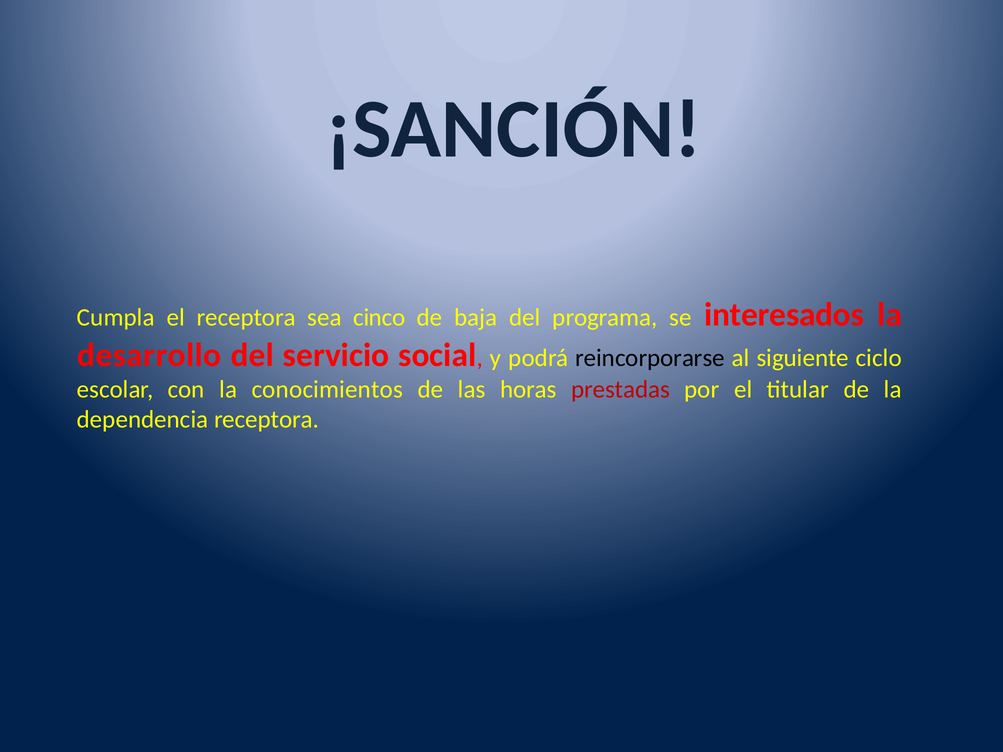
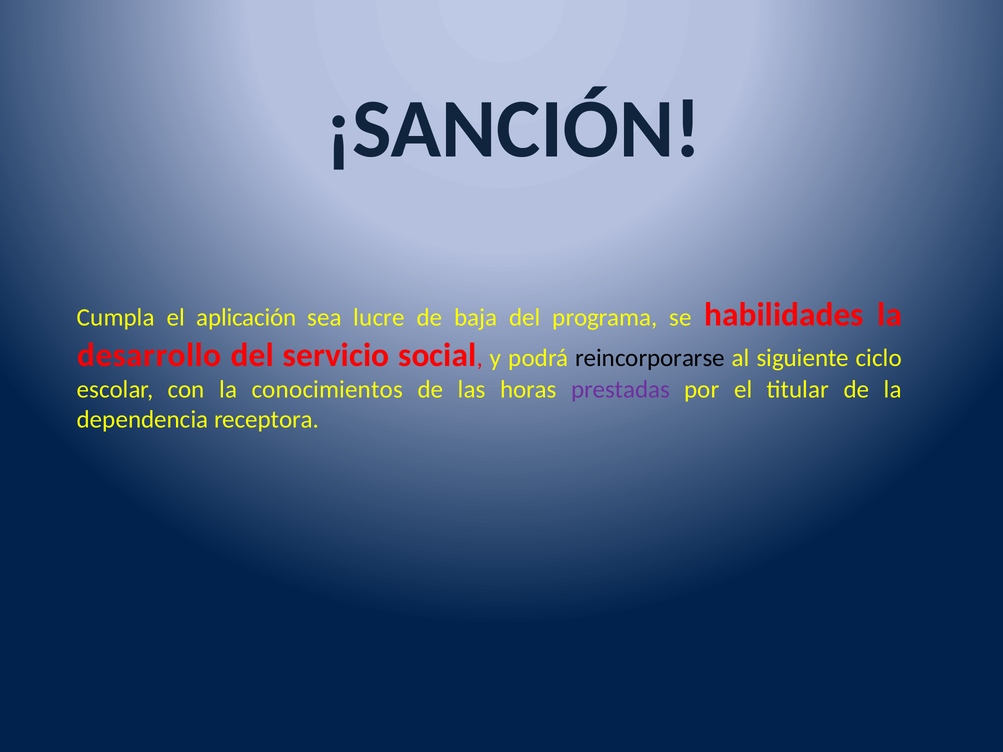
el receptora: receptora -> aplicación
cinco: cinco -> lucre
interesados: interesados -> habilidades
prestadas colour: red -> purple
